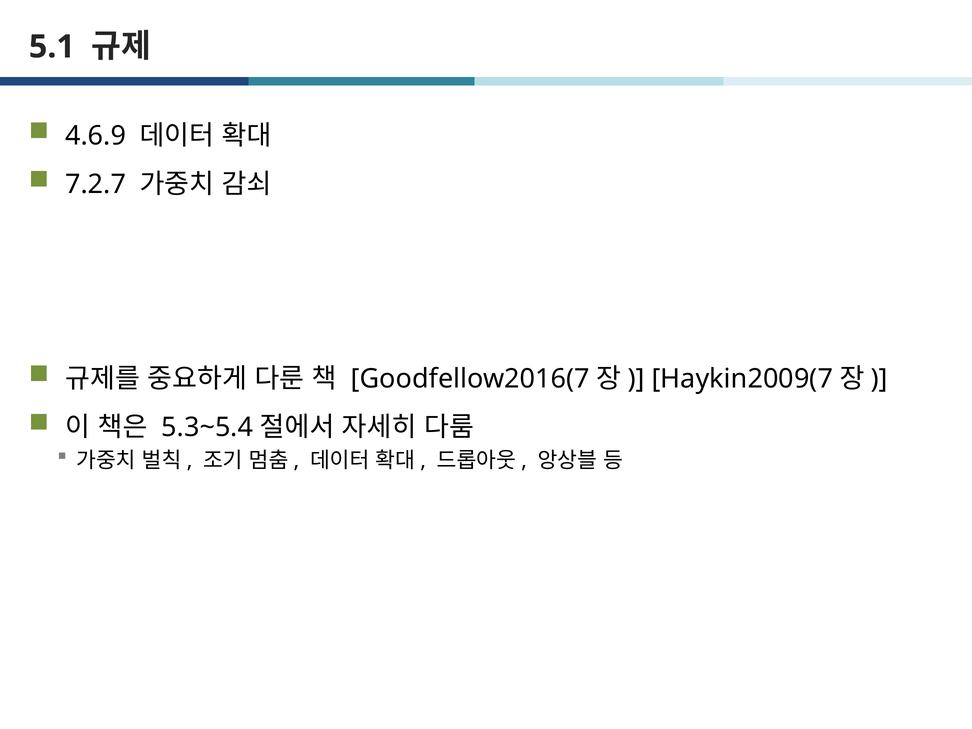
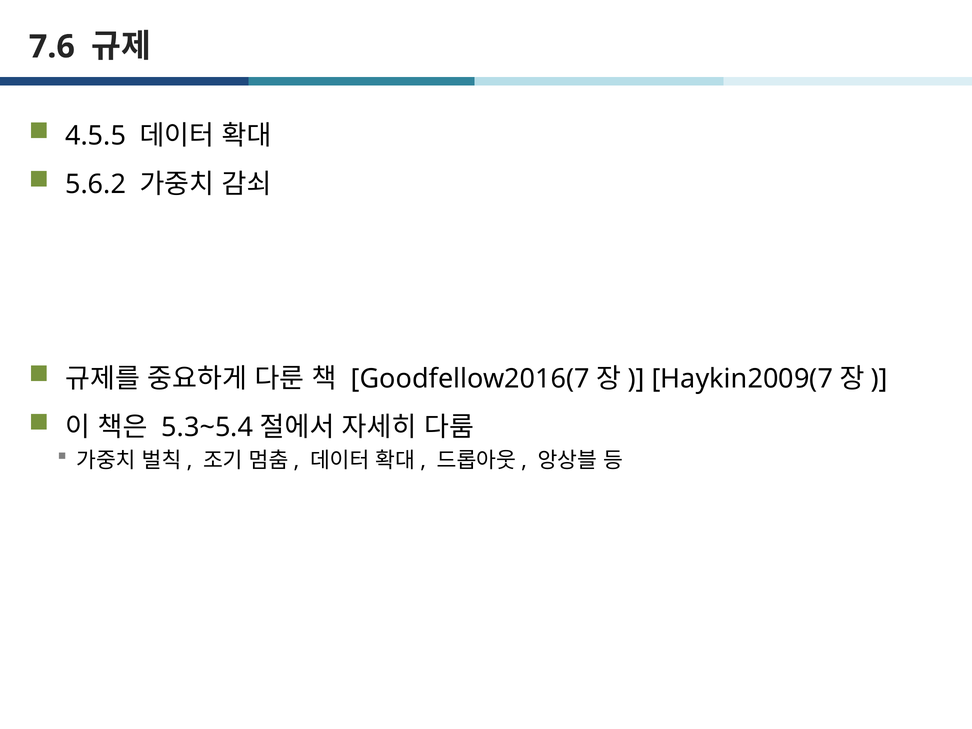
5.1: 5.1 -> 7.6
4.6.9: 4.6.9 -> 4.5.5
7.2.7: 7.2.7 -> 5.6.2
